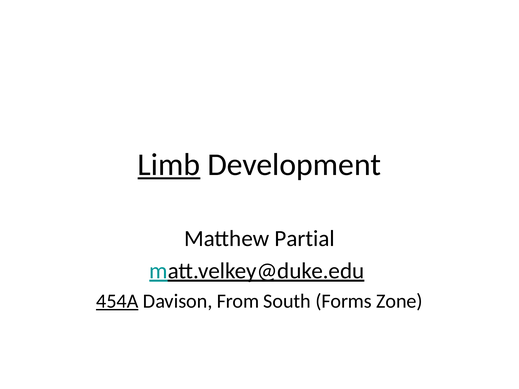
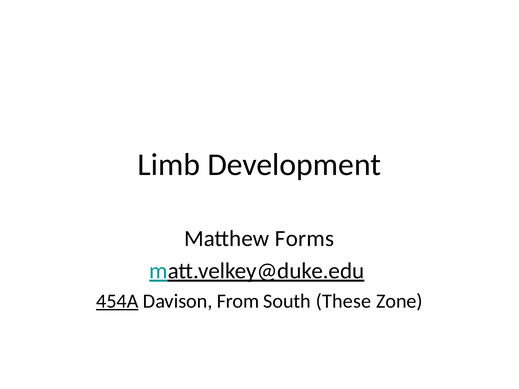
Limb underline: present -> none
Partial: Partial -> Forms
Forms: Forms -> These
